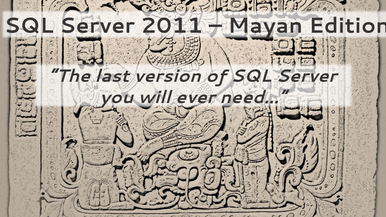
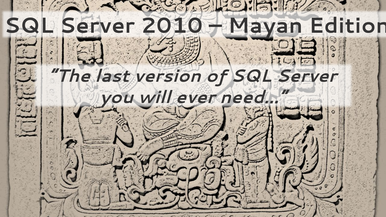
2011: 2011 -> 2010
